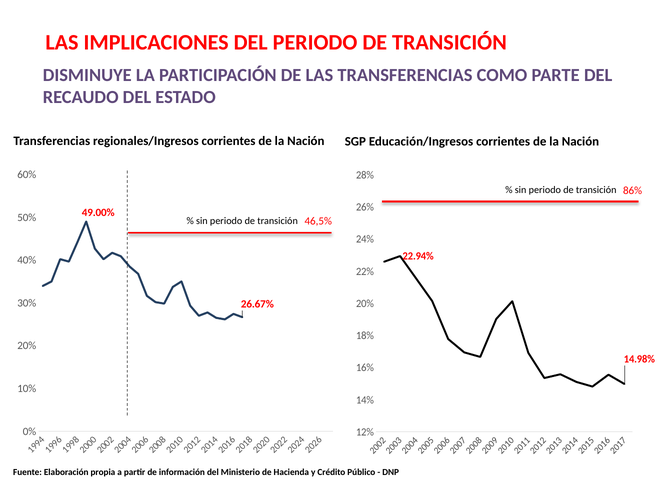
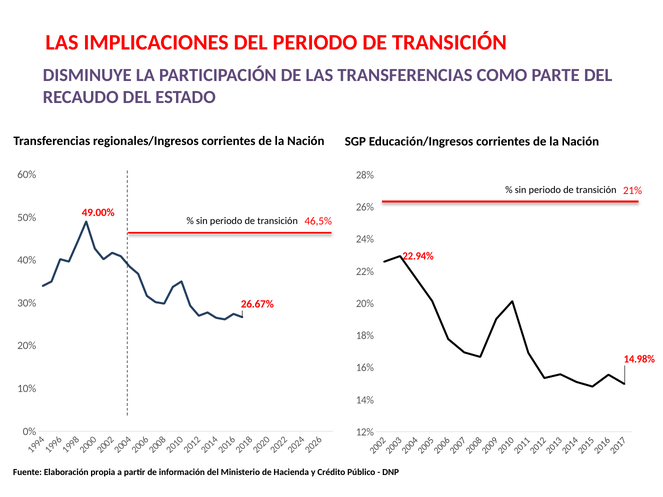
86%: 86% -> 21%
